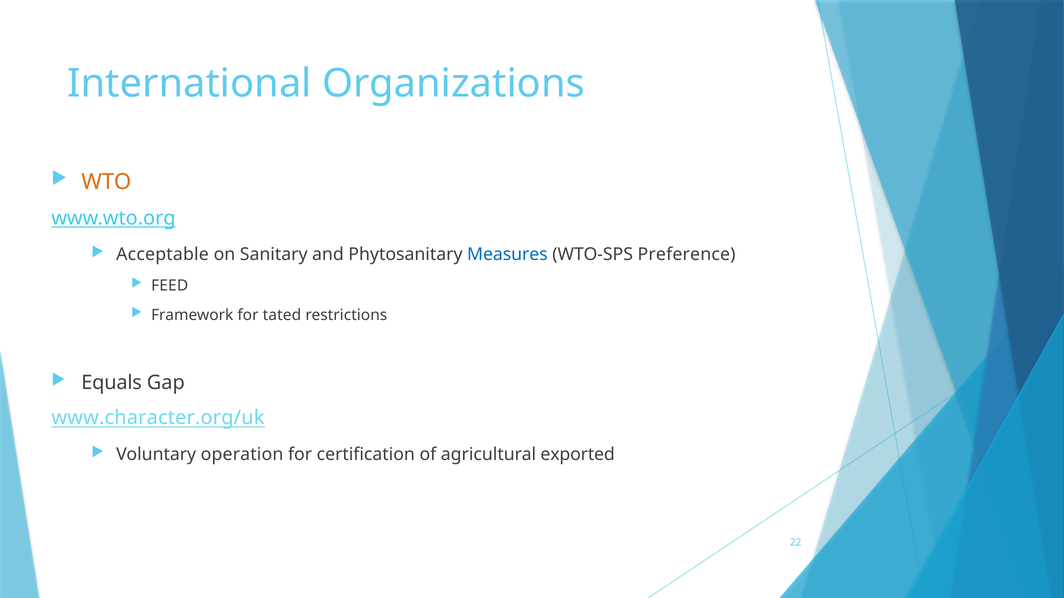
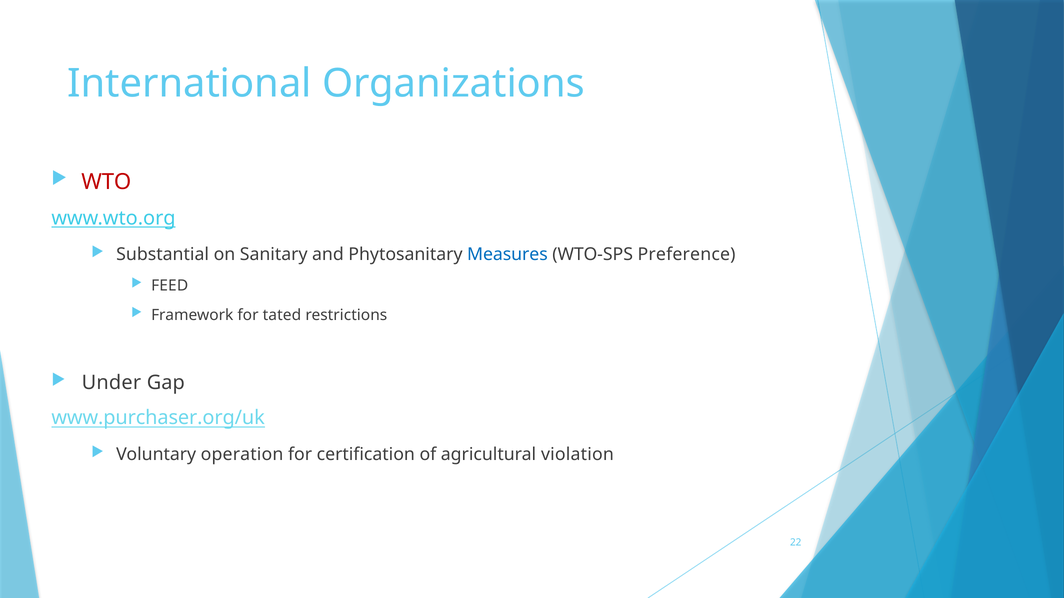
WTO colour: orange -> red
Acceptable: Acceptable -> Substantial
Equals: Equals -> Under
www.character.org/uk: www.character.org/uk -> www.purchaser.org/uk
exported: exported -> violation
